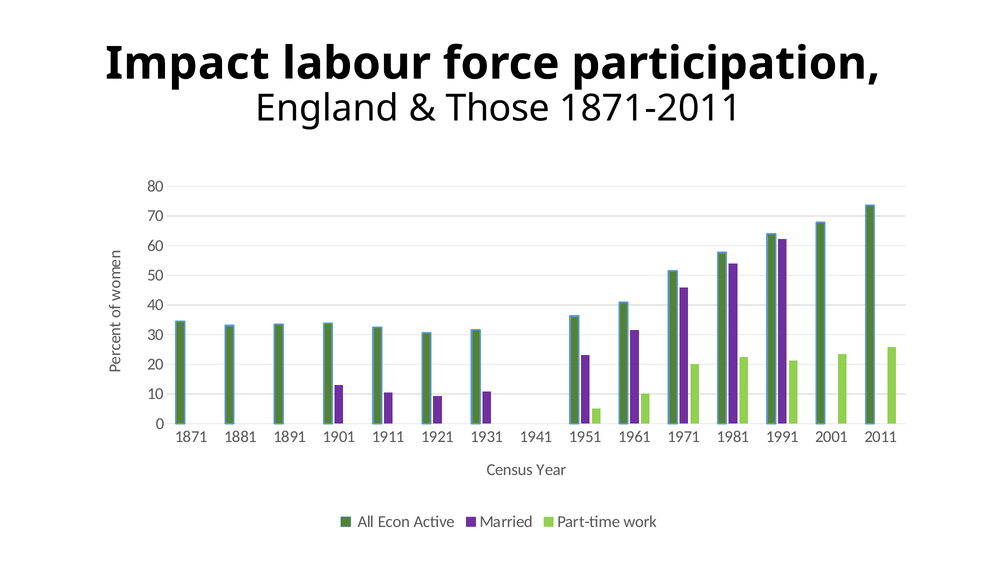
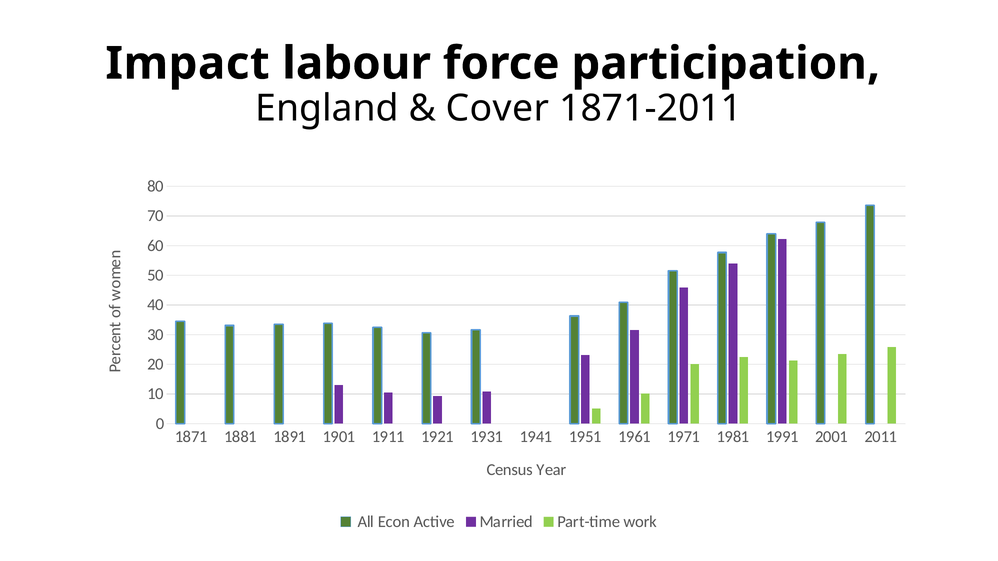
Those: Those -> Cover
